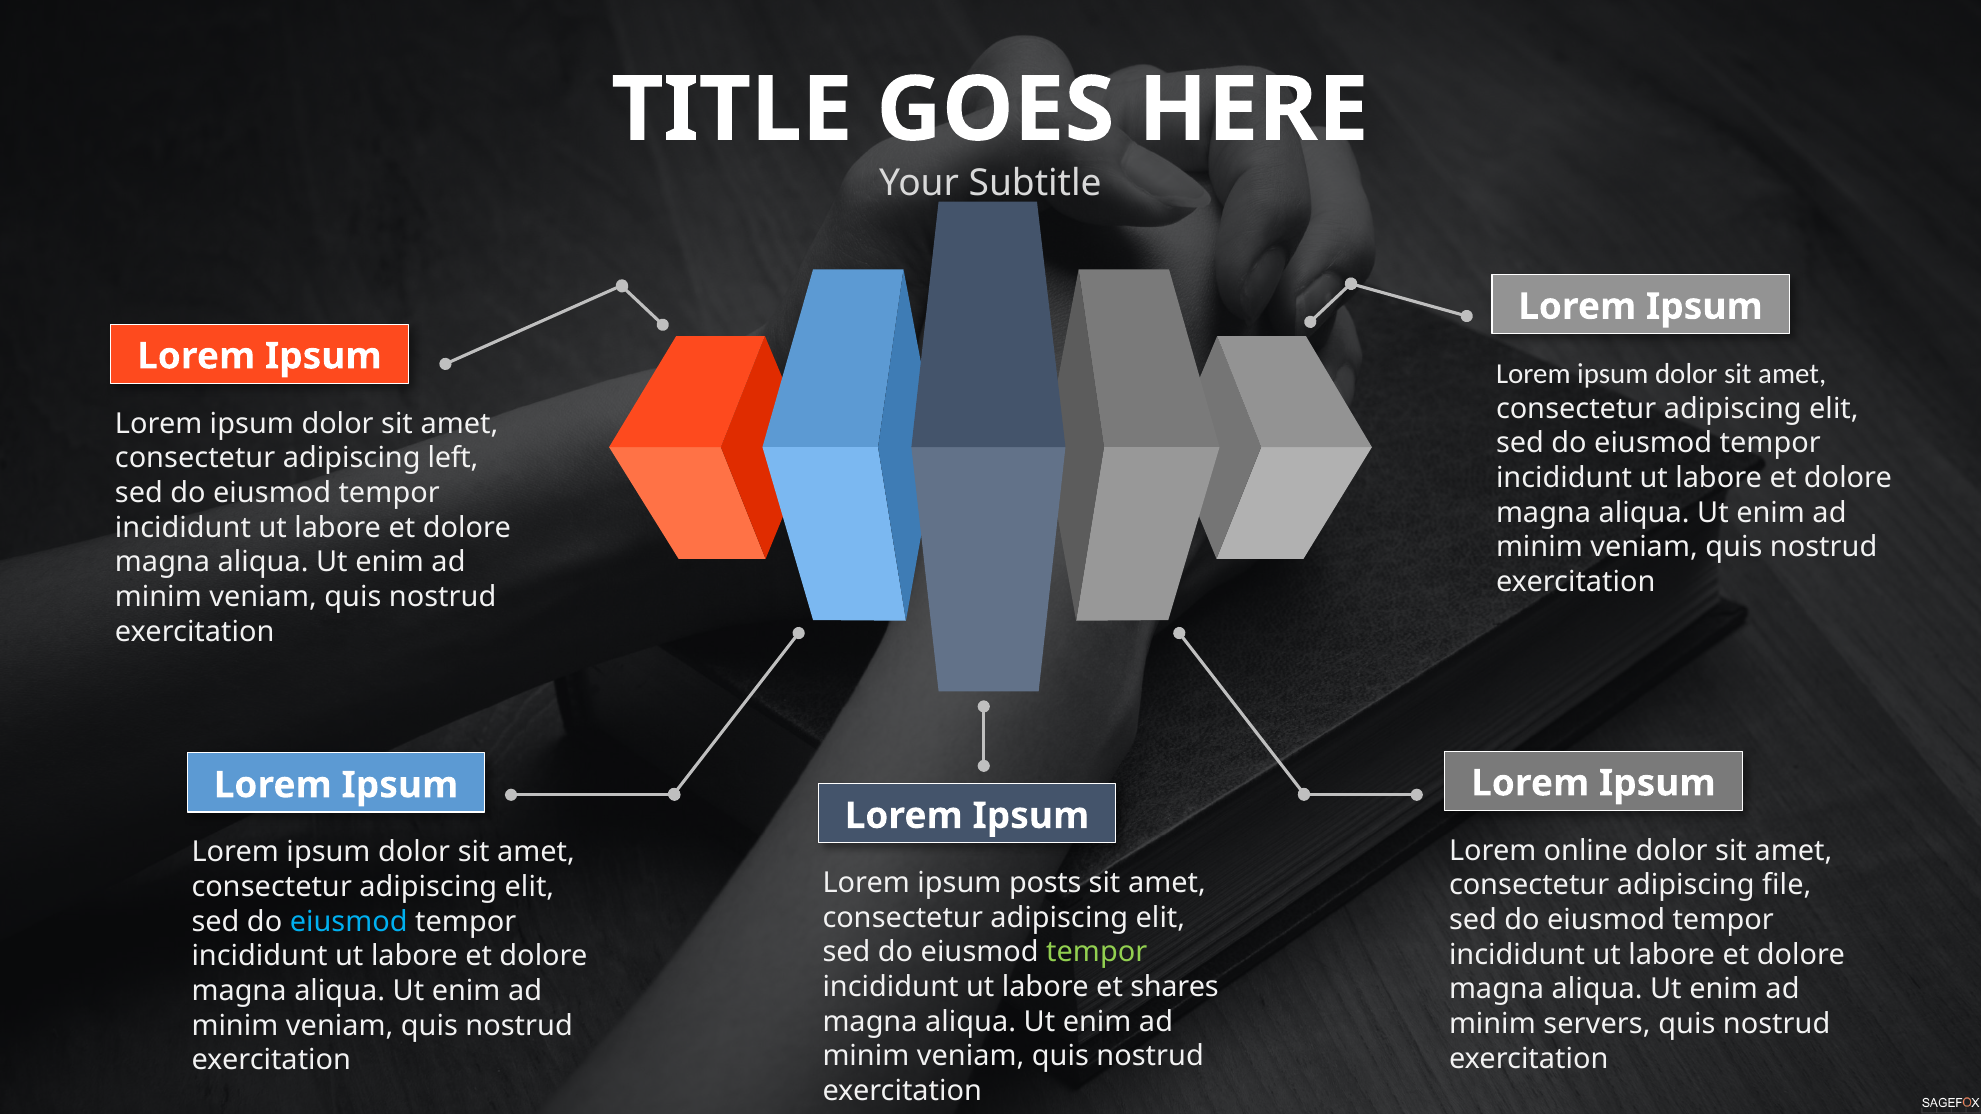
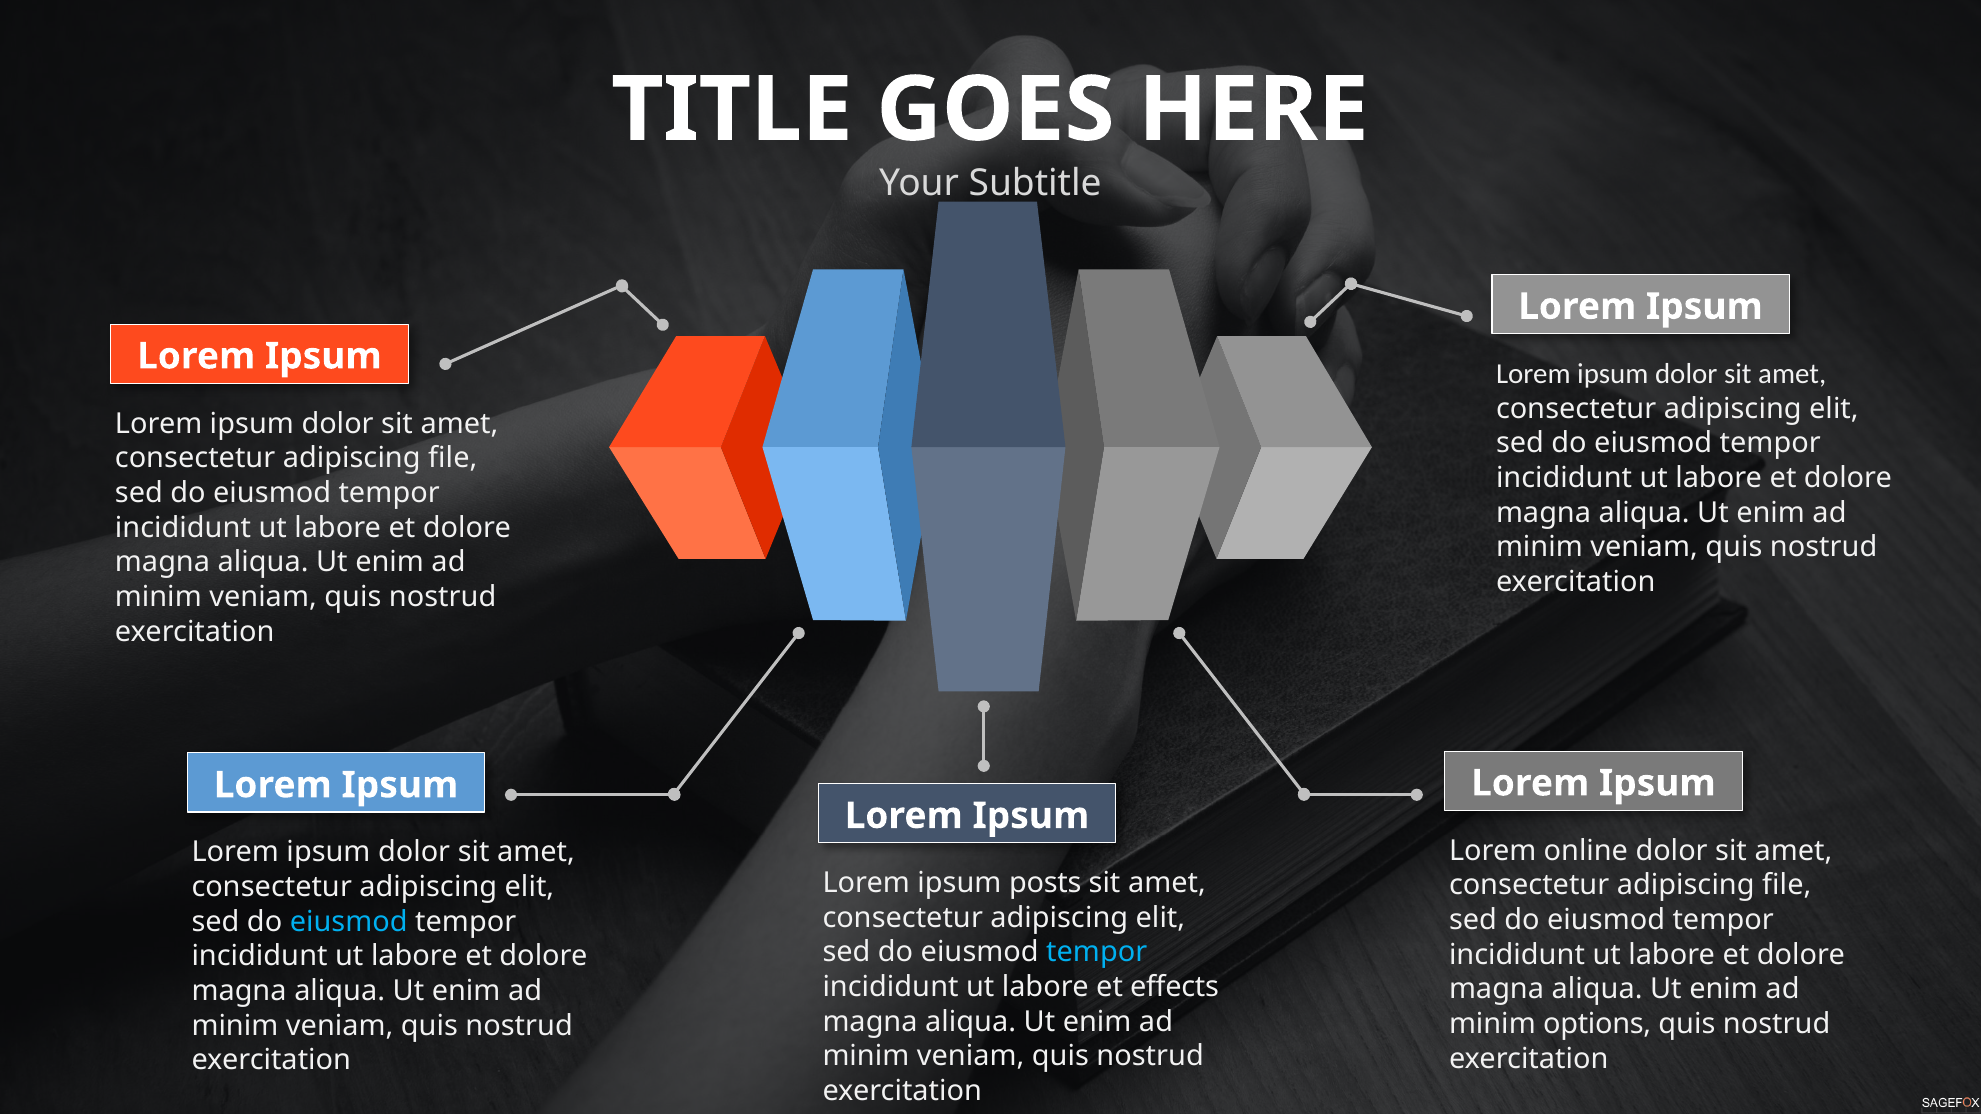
left at (453, 458): left -> file
tempor at (1097, 953) colour: light green -> light blue
shares: shares -> effects
servers: servers -> options
